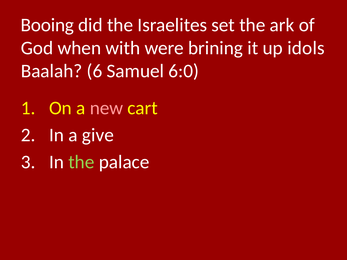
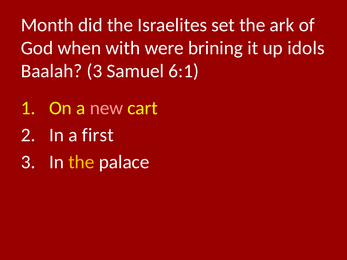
Booing: Booing -> Month
Baalah 6: 6 -> 3
6:0: 6:0 -> 6:1
give: give -> first
the at (81, 162) colour: light green -> yellow
